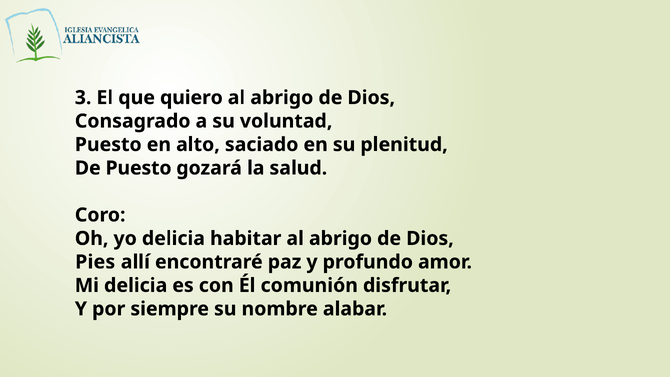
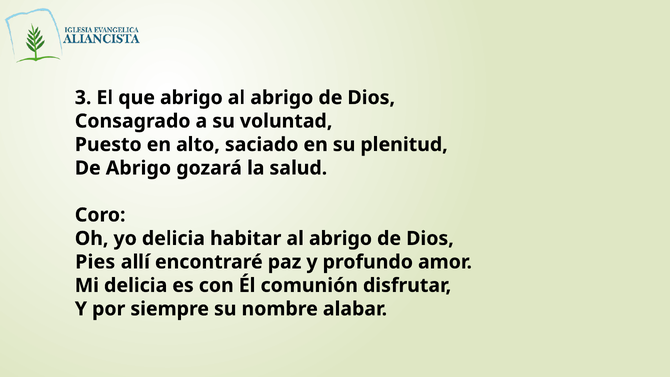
que quiero: quiero -> abrigo
De Puesto: Puesto -> Abrigo
